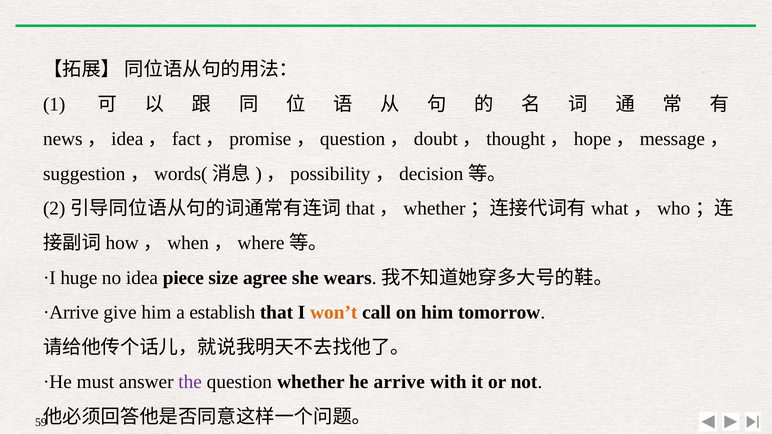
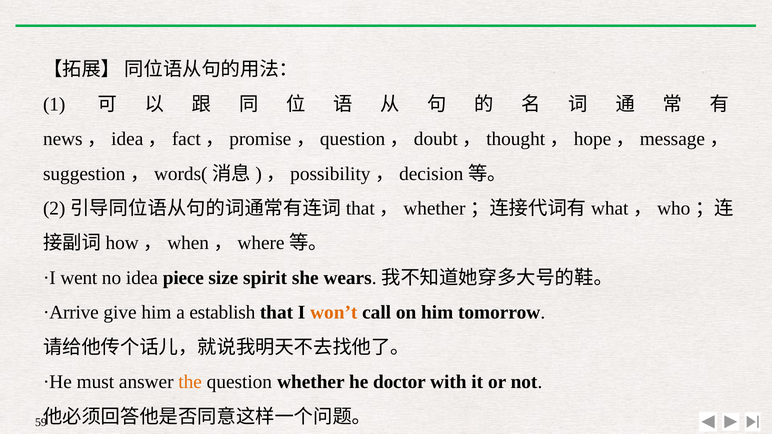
huge: huge -> went
agree: agree -> spirit
the colour: purple -> orange
arrive: arrive -> doctor
